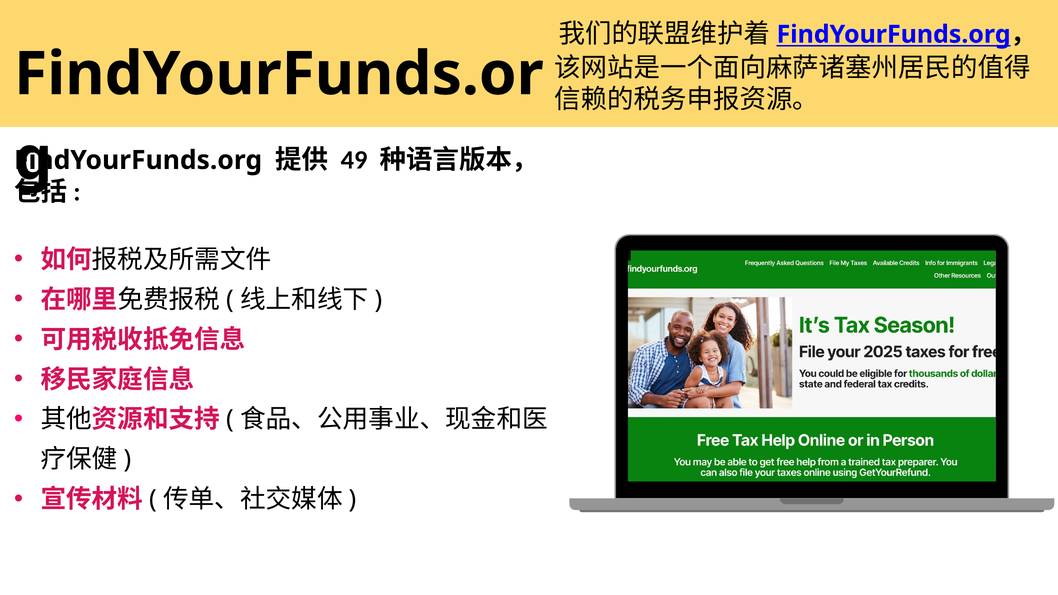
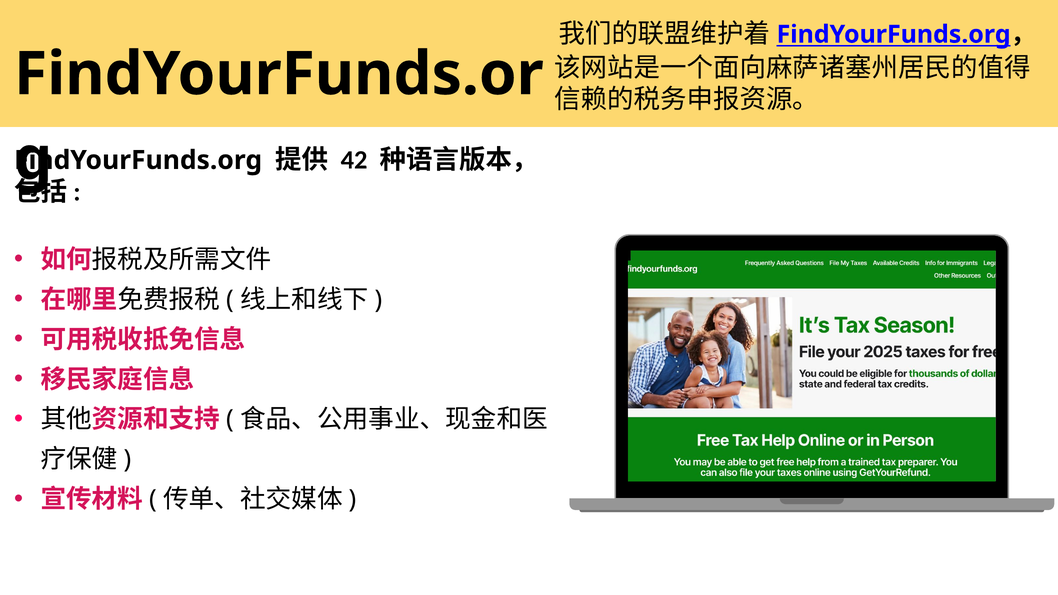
49: 49 -> 42
